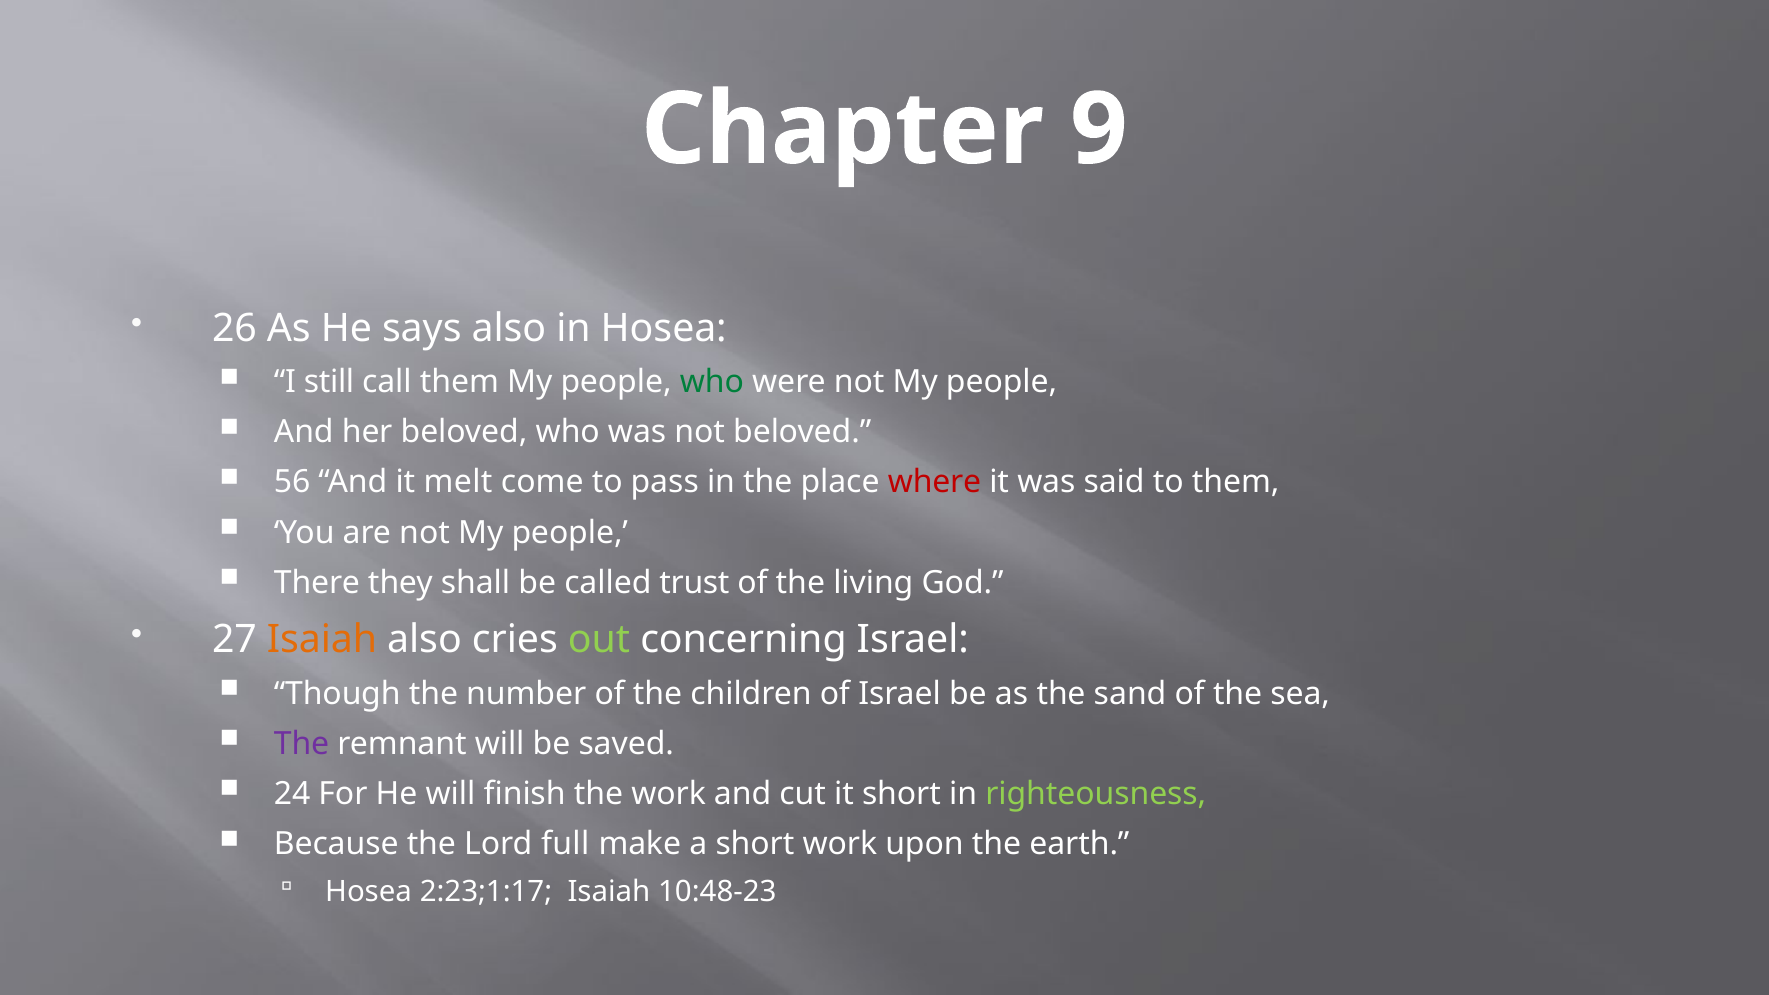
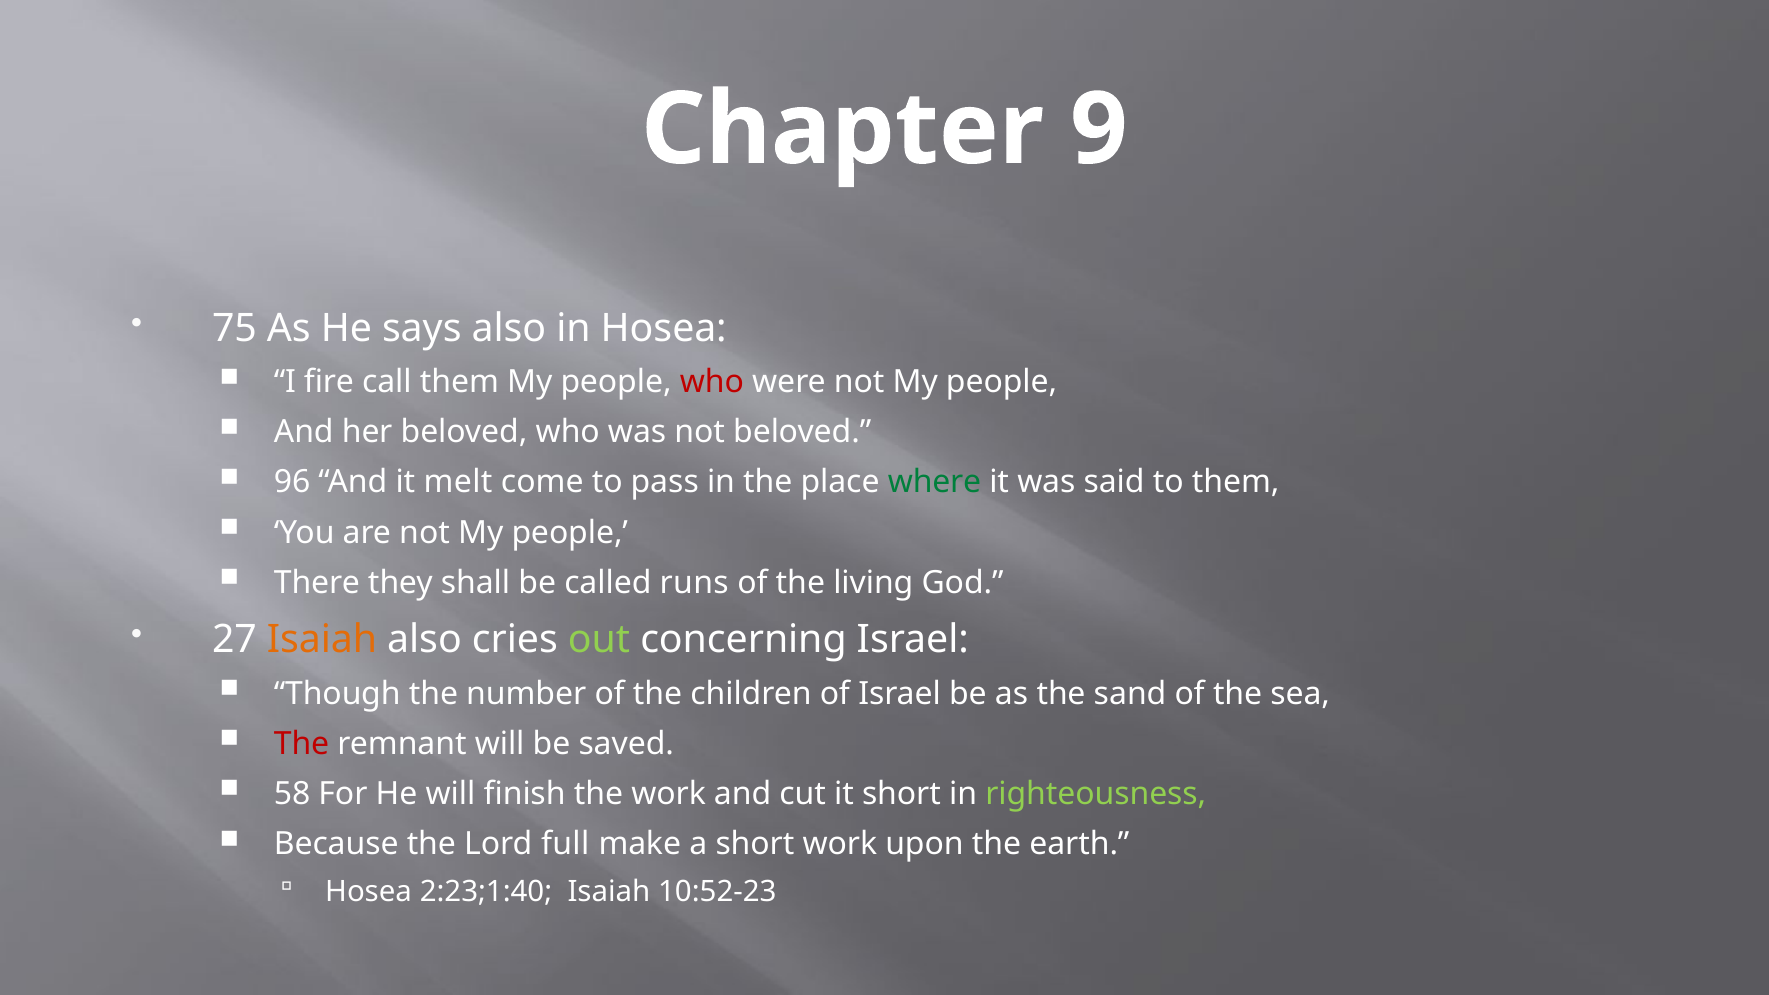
26: 26 -> 75
still: still -> fire
who at (712, 382) colour: green -> red
56: 56 -> 96
where colour: red -> green
trust: trust -> runs
The at (302, 744) colour: purple -> red
24: 24 -> 58
2:23;1:17: 2:23;1:17 -> 2:23;1:40
10:48-23: 10:48-23 -> 10:52-23
